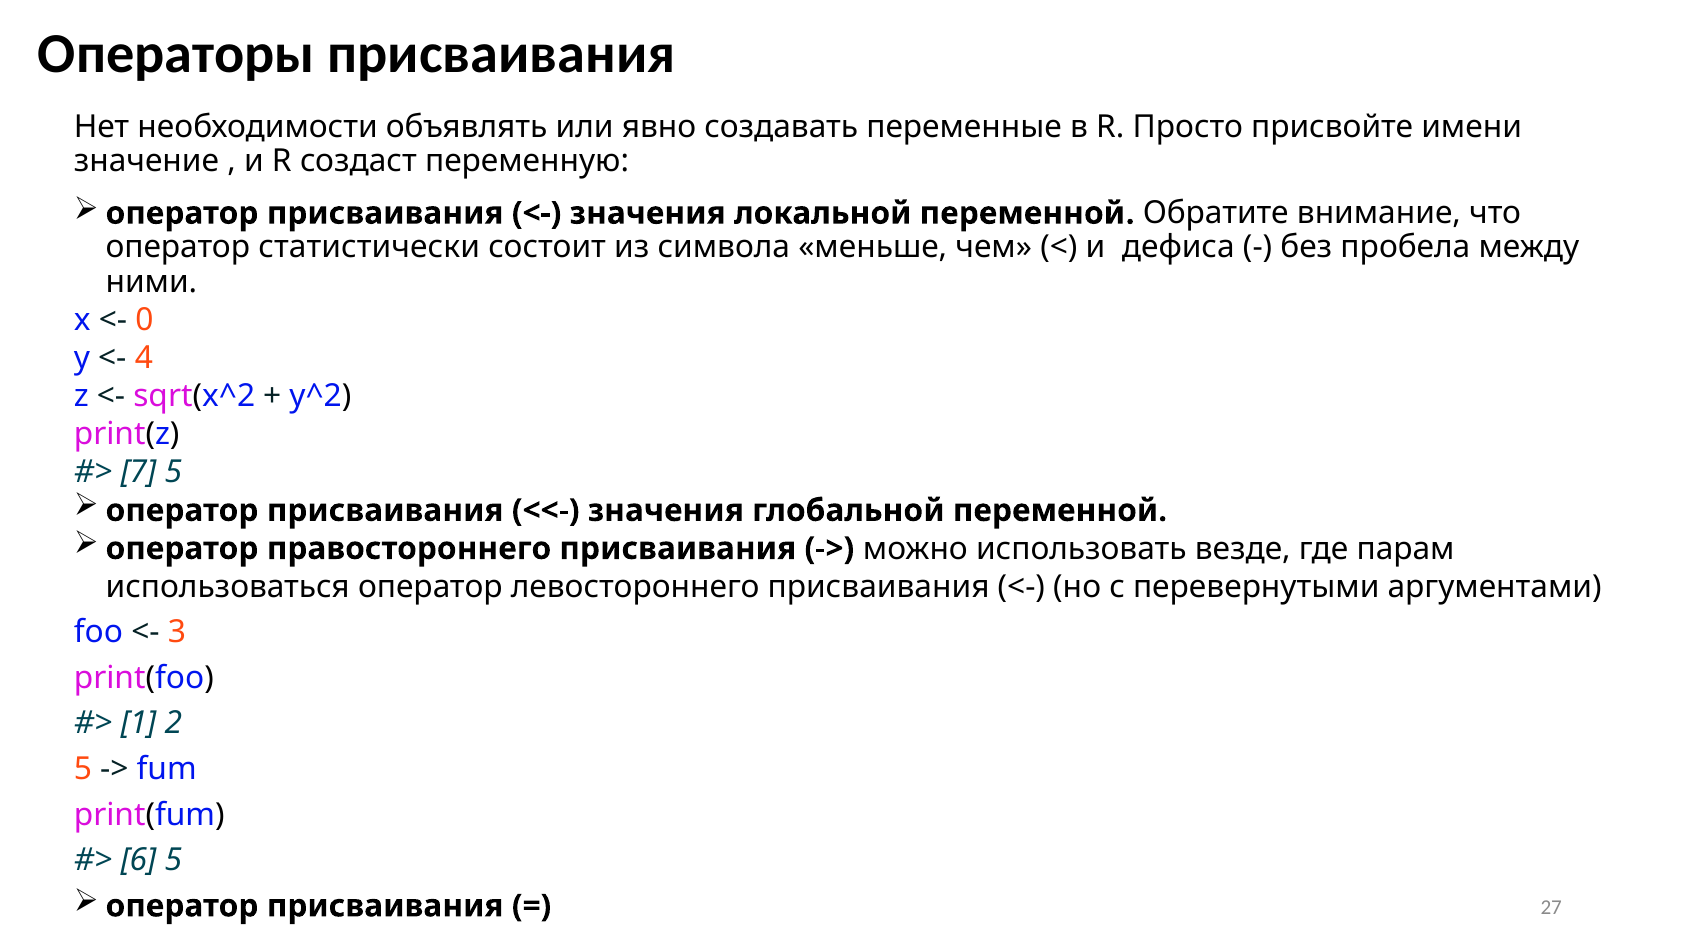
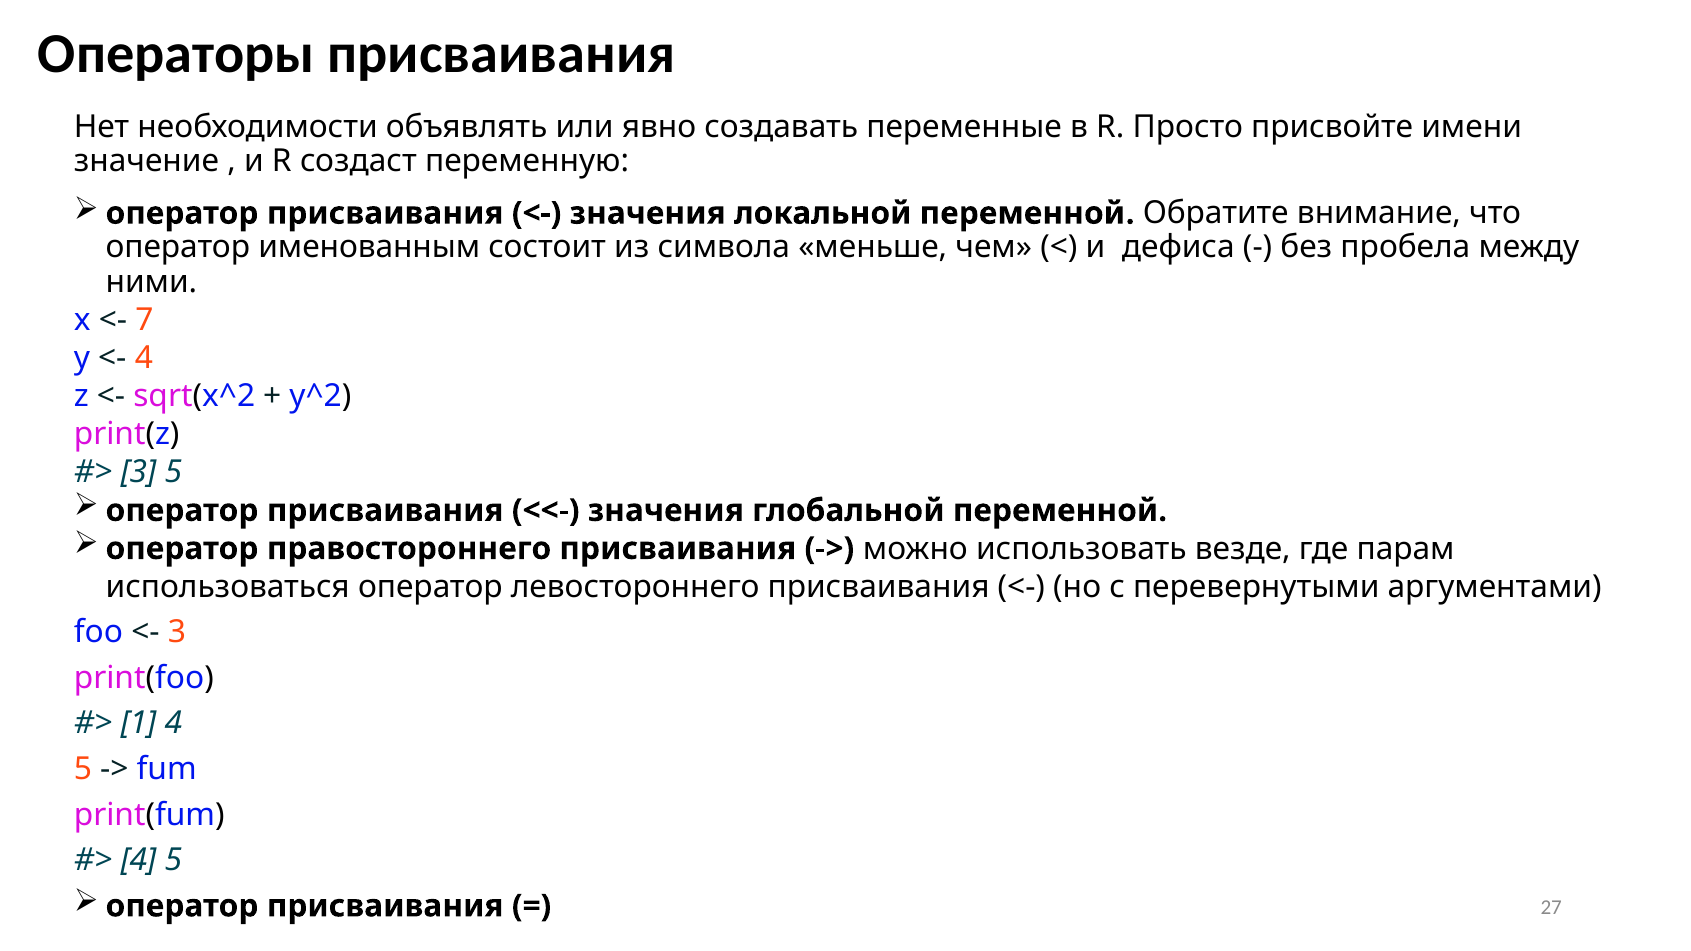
статистически: статистически -> именованным
0: 0 -> 7
7 at (138, 473): 7 -> 3
1 2: 2 -> 4
6 at (138, 861): 6 -> 4
